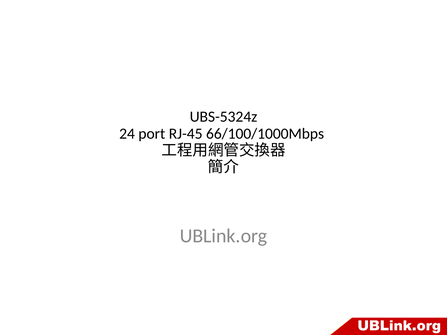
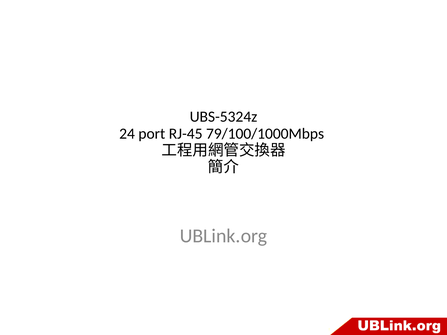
66/100/1000Mbps: 66/100/1000Mbps -> 79/100/1000Mbps
